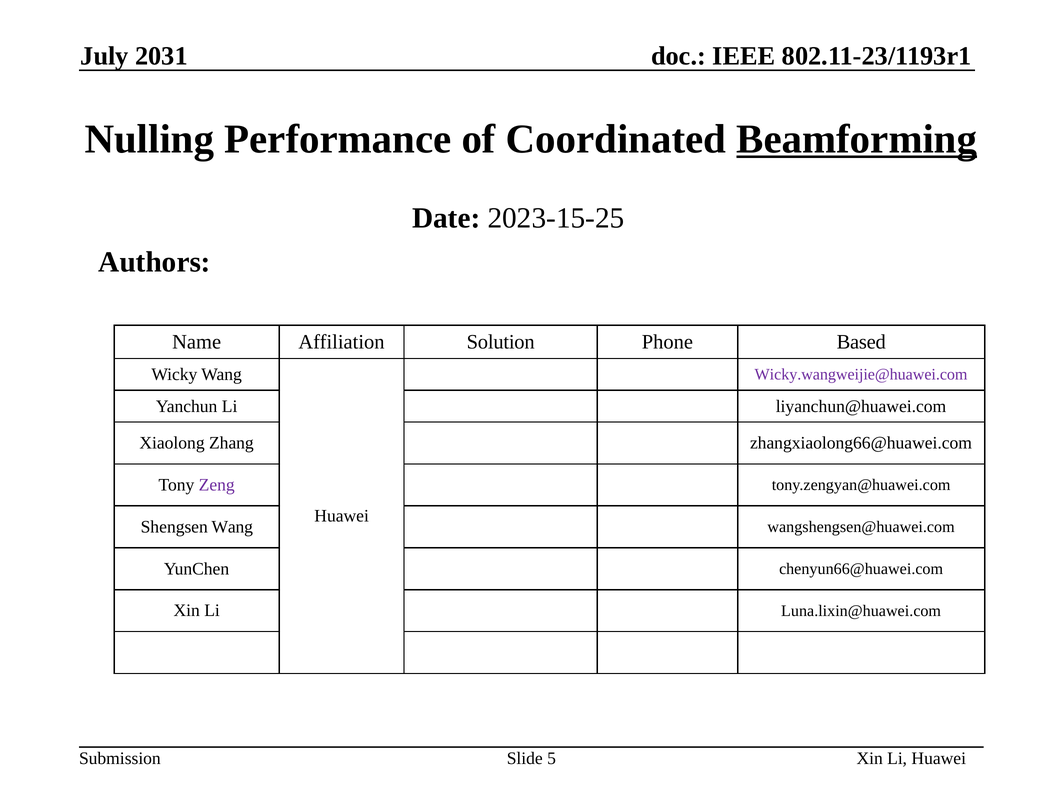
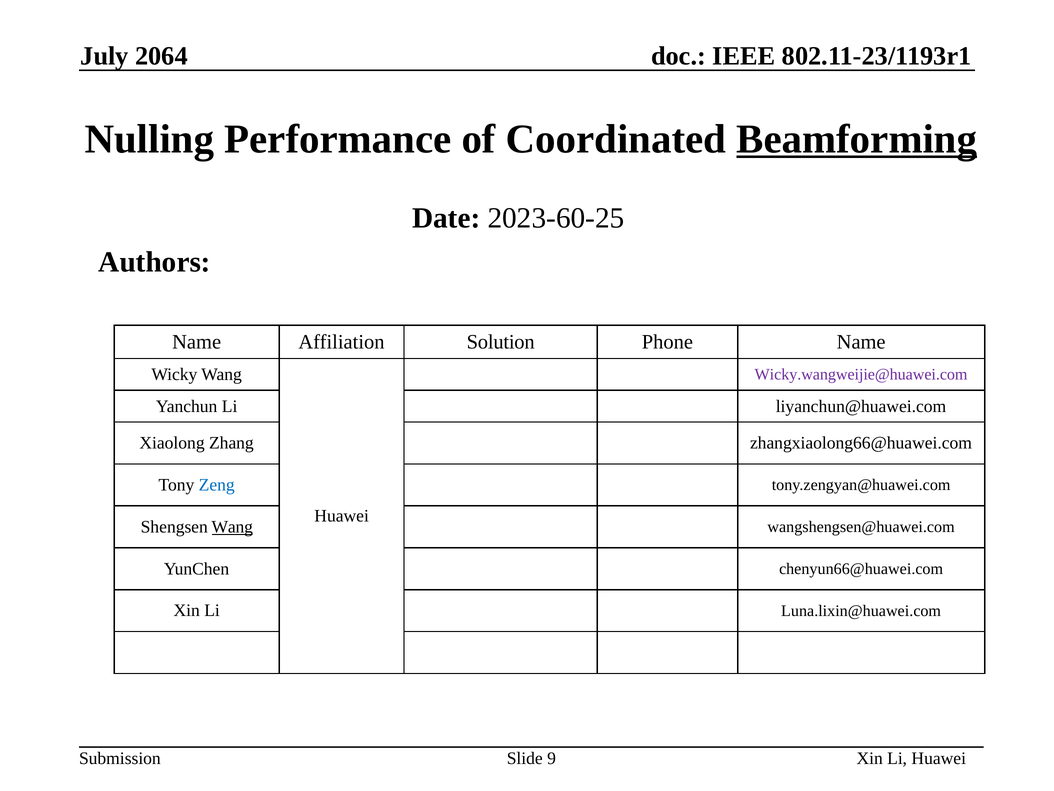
2031: 2031 -> 2064
2023-15-25: 2023-15-25 -> 2023-60-25
Phone Based: Based -> Name
Zeng colour: purple -> blue
Wang at (232, 527) underline: none -> present
5: 5 -> 9
